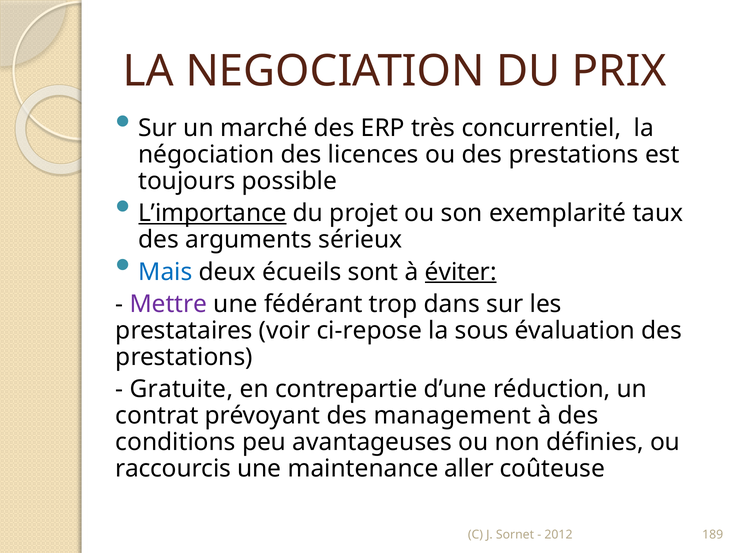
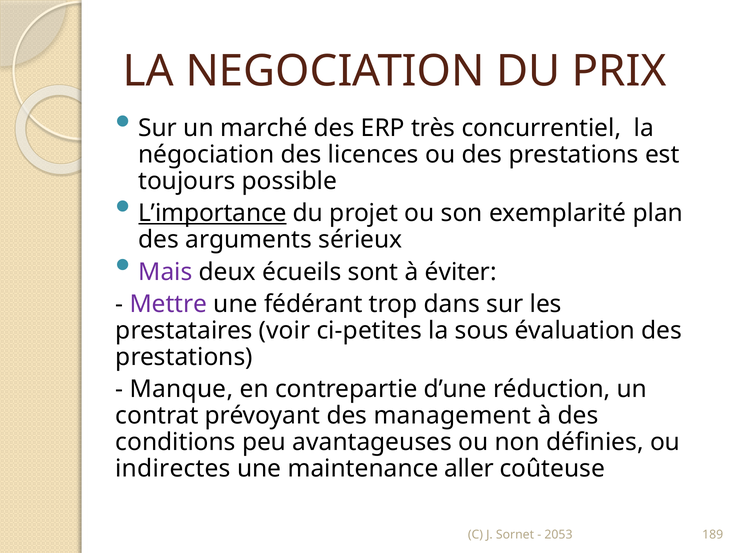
taux: taux -> plan
Mais colour: blue -> purple
éviter underline: present -> none
ci-repose: ci-repose -> ci-petites
Gratuite: Gratuite -> Manque
raccourcis: raccourcis -> indirectes
2012: 2012 -> 2053
